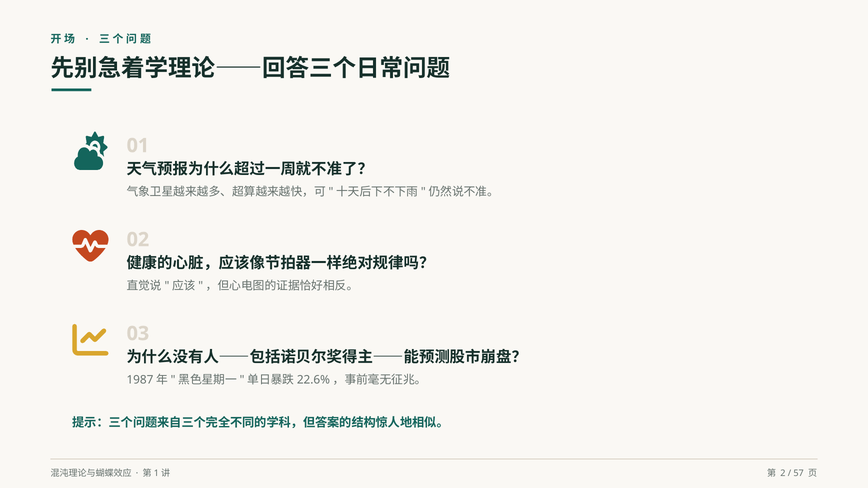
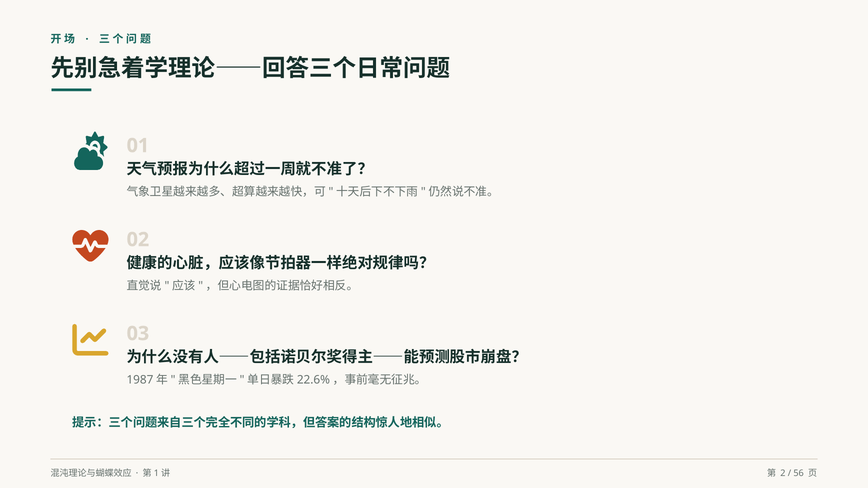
57: 57 -> 56
